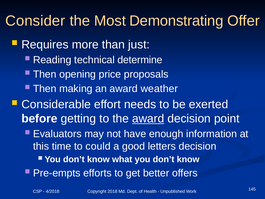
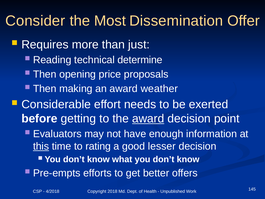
Demonstrating: Demonstrating -> Dissemination
this underline: none -> present
could: could -> rating
letters: letters -> lesser
